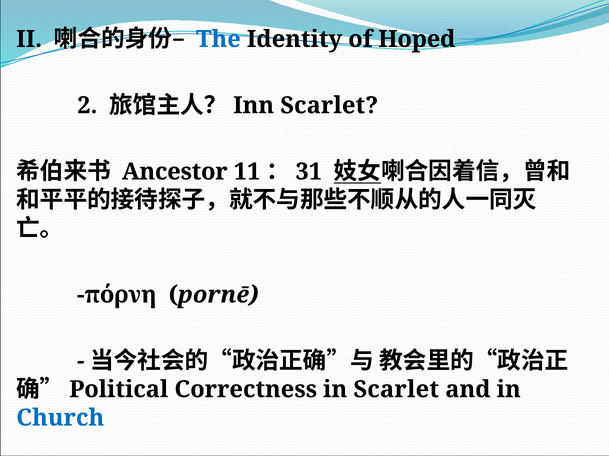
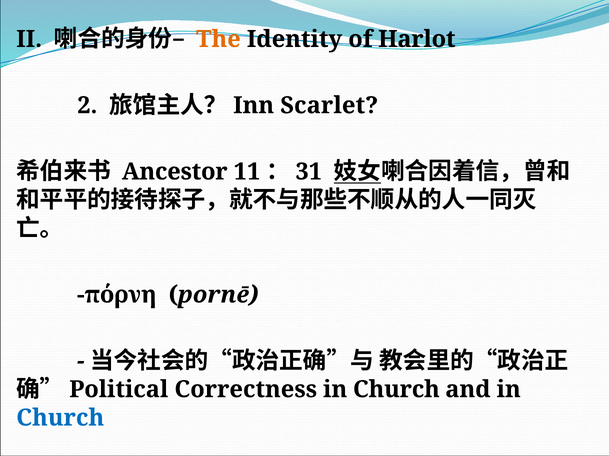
The colour: blue -> orange
Hoped: Hoped -> Harlot
Correctness in Scarlet: Scarlet -> Church
